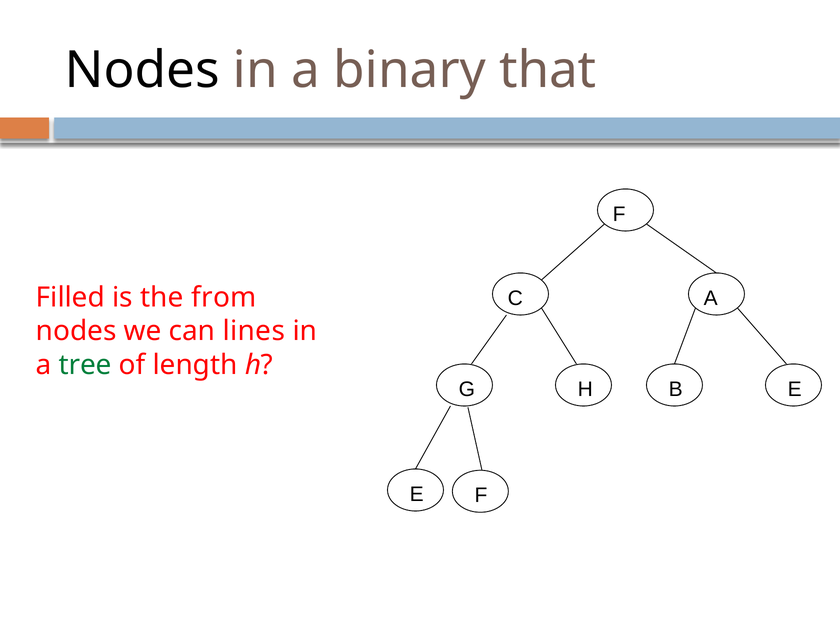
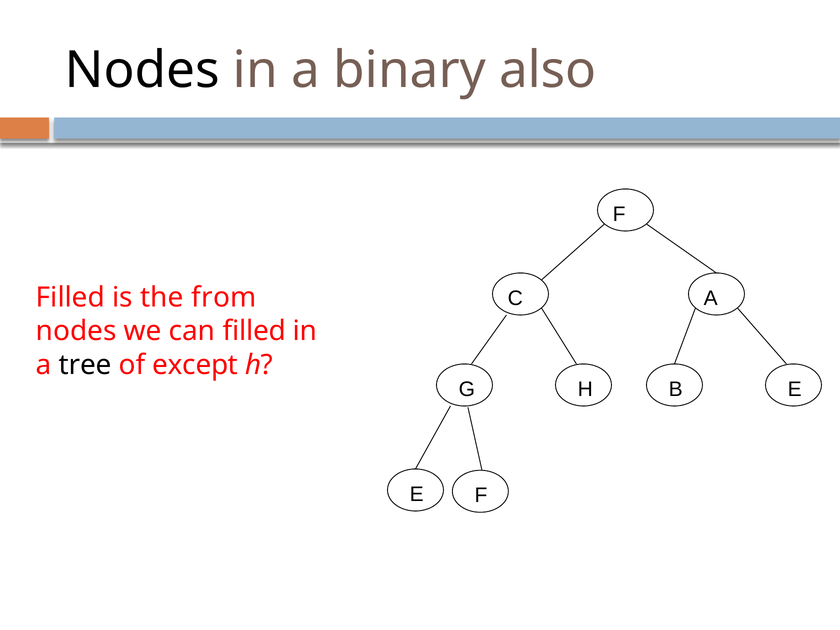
that: that -> also
can lines: lines -> filled
tree colour: green -> black
length: length -> except
